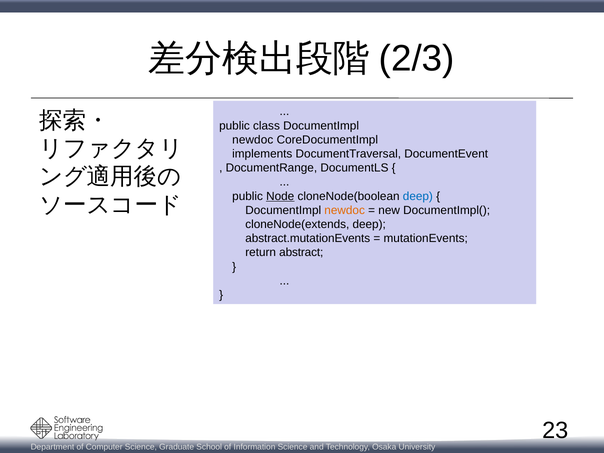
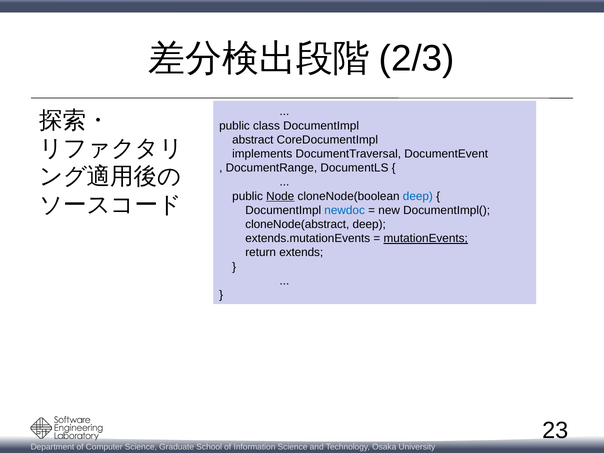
newdoc at (253, 140): newdoc -> abstract
newdoc at (345, 210) colour: orange -> blue
cloneNode(extends: cloneNode(extends -> cloneNode(abstract
abstract.mutationEvents: abstract.mutationEvents -> extends.mutationEvents
mutationEvents underline: none -> present
abstract: abstract -> extends
